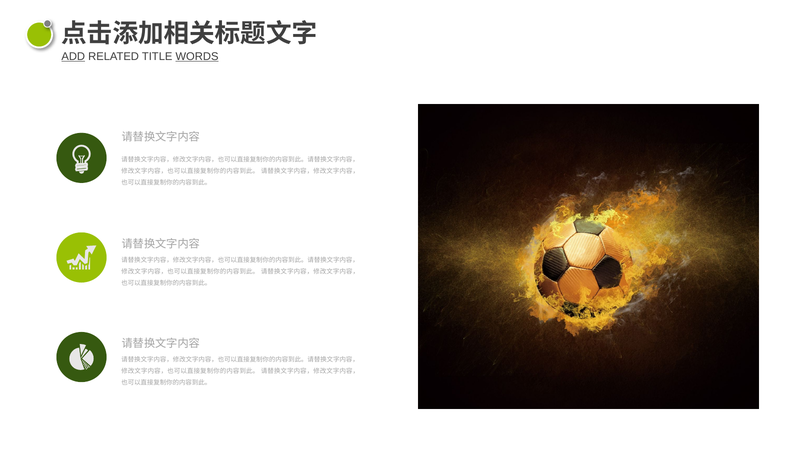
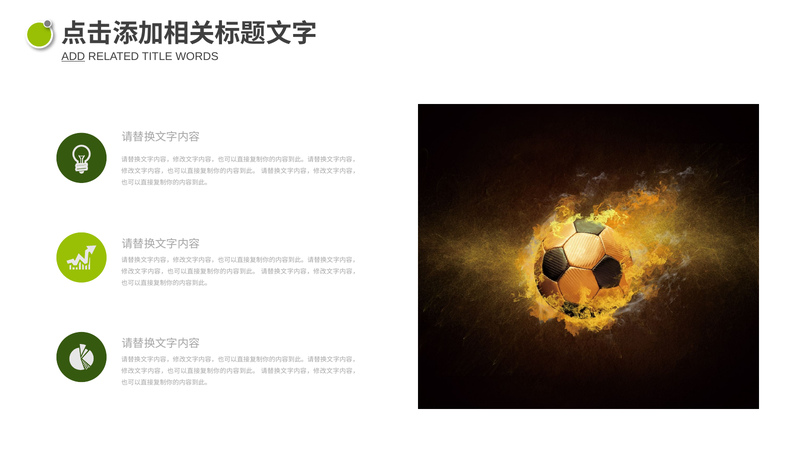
WORDS underline: present -> none
